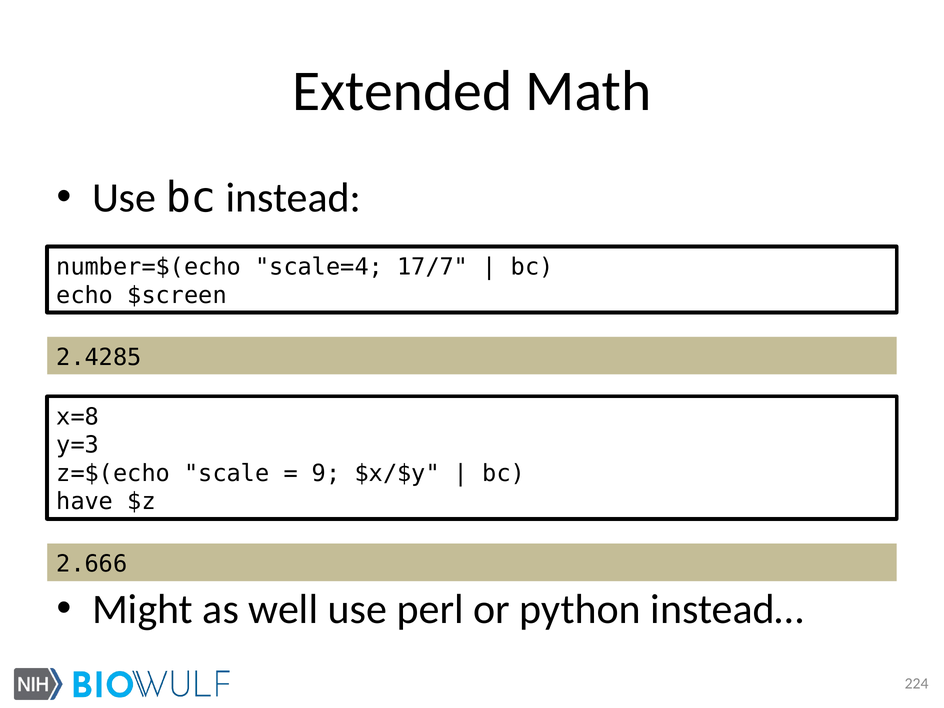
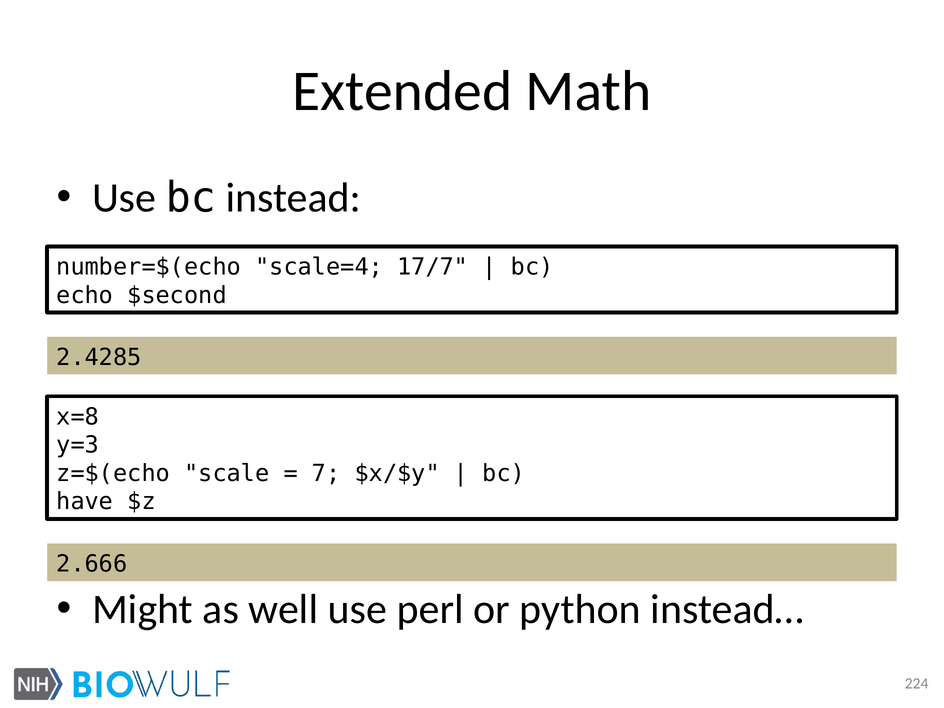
$screen: $screen -> $second
9: 9 -> 7
